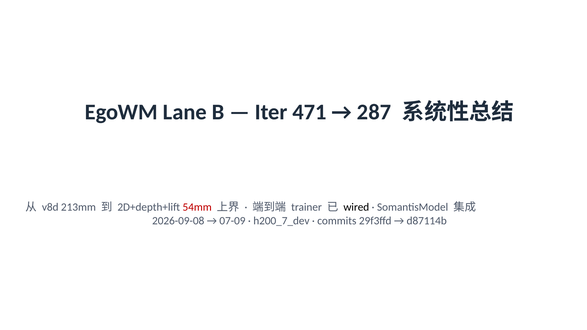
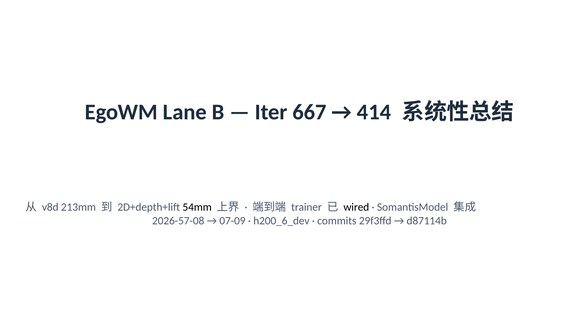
471: 471 -> 667
287: 287 -> 414
54mm colour: red -> black
2026-09-08: 2026-09-08 -> 2026-57-08
h200_7_dev: h200_7_dev -> h200_6_dev
